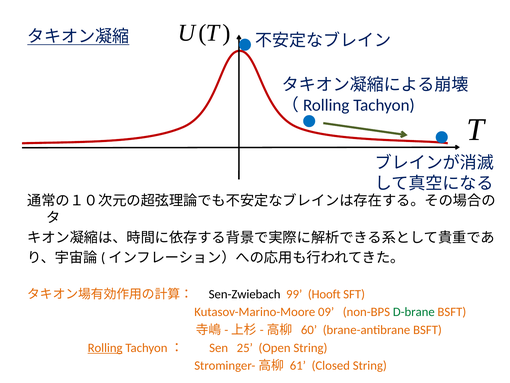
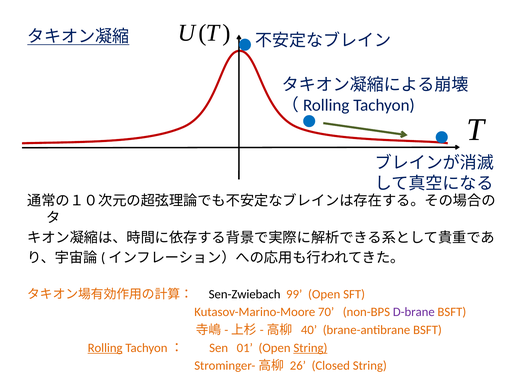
99 Hooft: Hooft -> Open
09: 09 -> 70
D-brane colour: green -> purple
60: 60 -> 40
25: 25 -> 01
String at (310, 347) underline: none -> present
61: 61 -> 26
